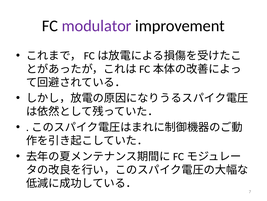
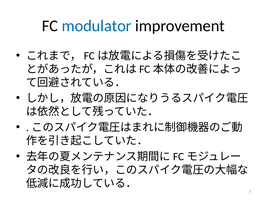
modulator colour: purple -> blue
